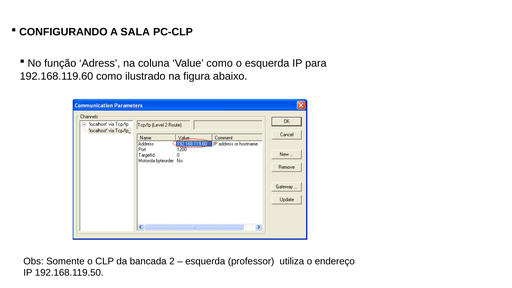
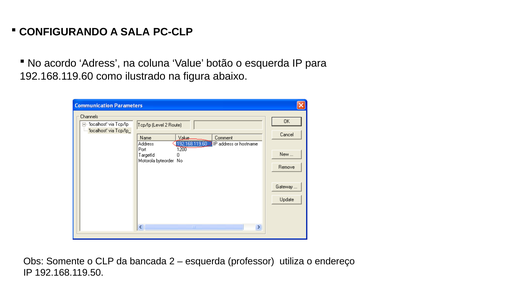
função: função -> acordo
Value como: como -> botão
